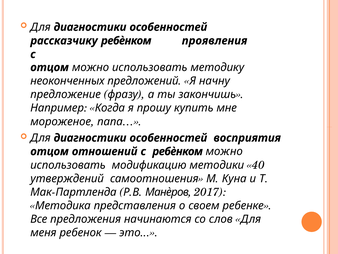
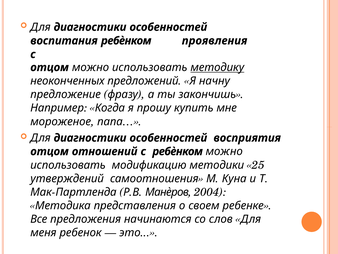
рассказчику: рассказчику -> воспитания
методику underline: none -> present
40: 40 -> 25
2017: 2017 -> 2004
